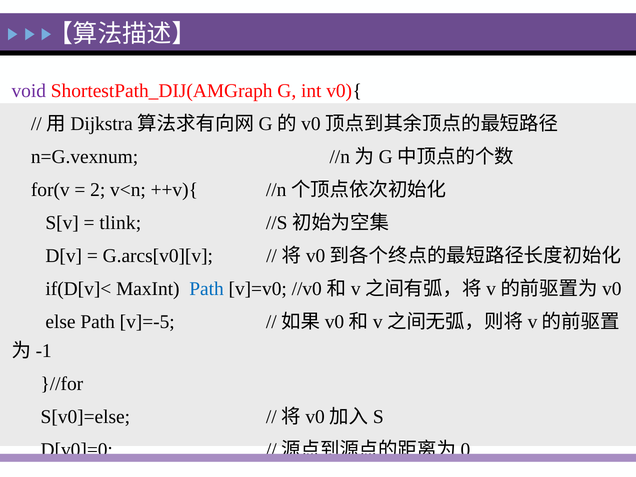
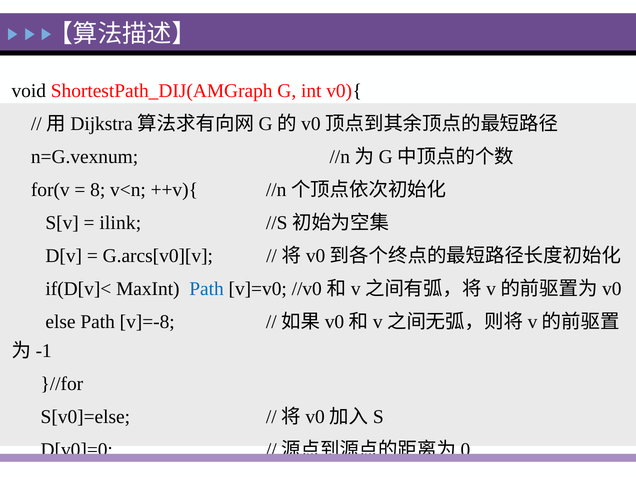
void colour: purple -> black
2: 2 -> 8
tlink: tlink -> ilink
v]=-5: v]=-5 -> v]=-8
